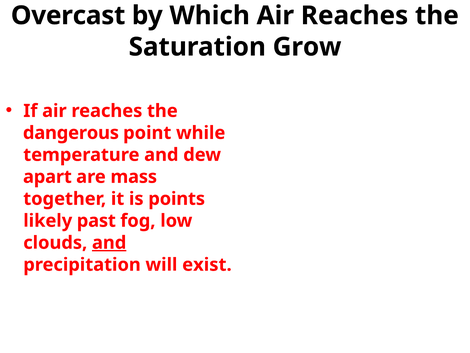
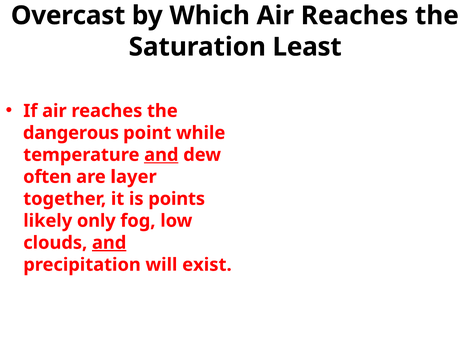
Grow: Grow -> Least
and at (161, 155) underline: none -> present
apart: apart -> often
mass: mass -> layer
past: past -> only
